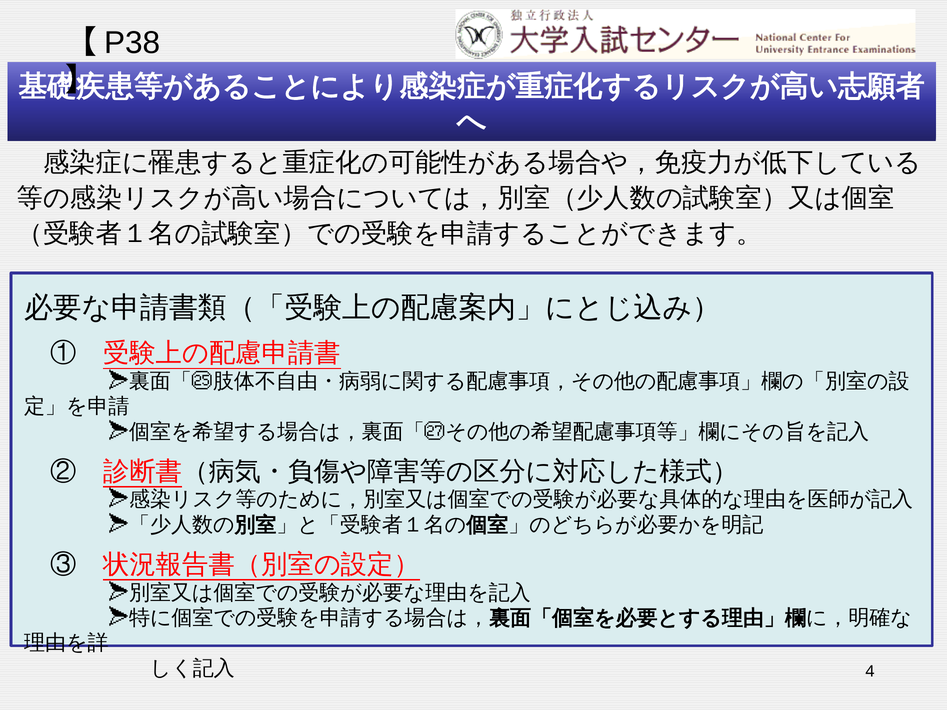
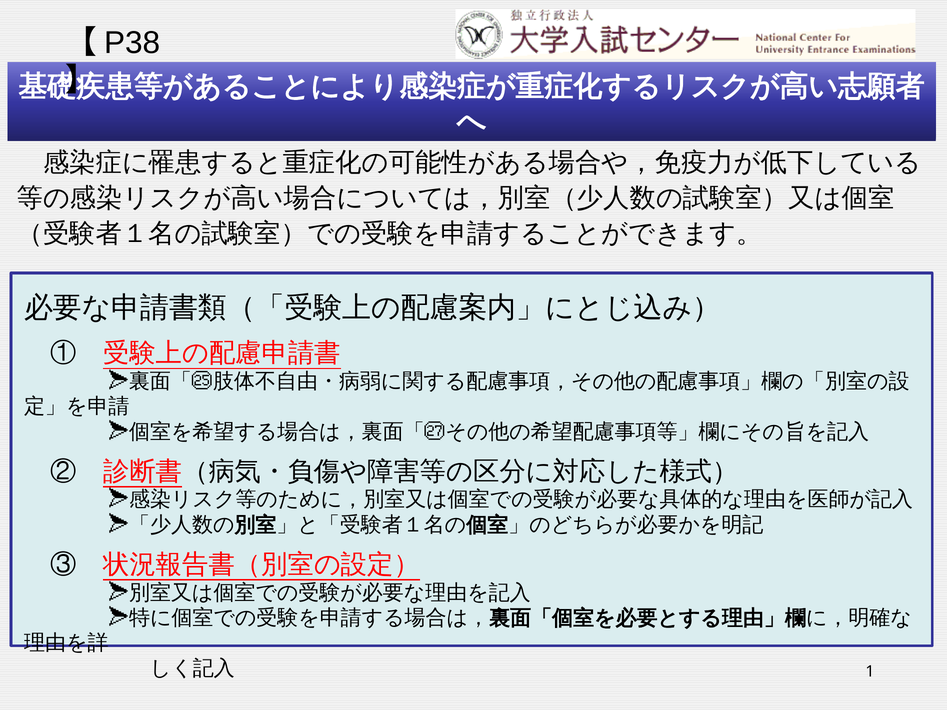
4: 4 -> 1
